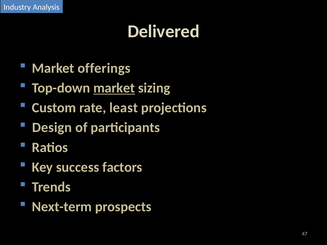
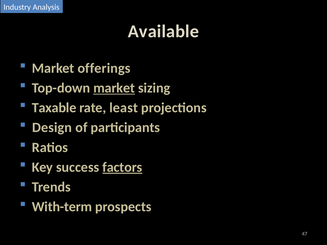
Delivered: Delivered -> Available
Custom: Custom -> Taxable
factors underline: none -> present
Next-term: Next-term -> With-term
